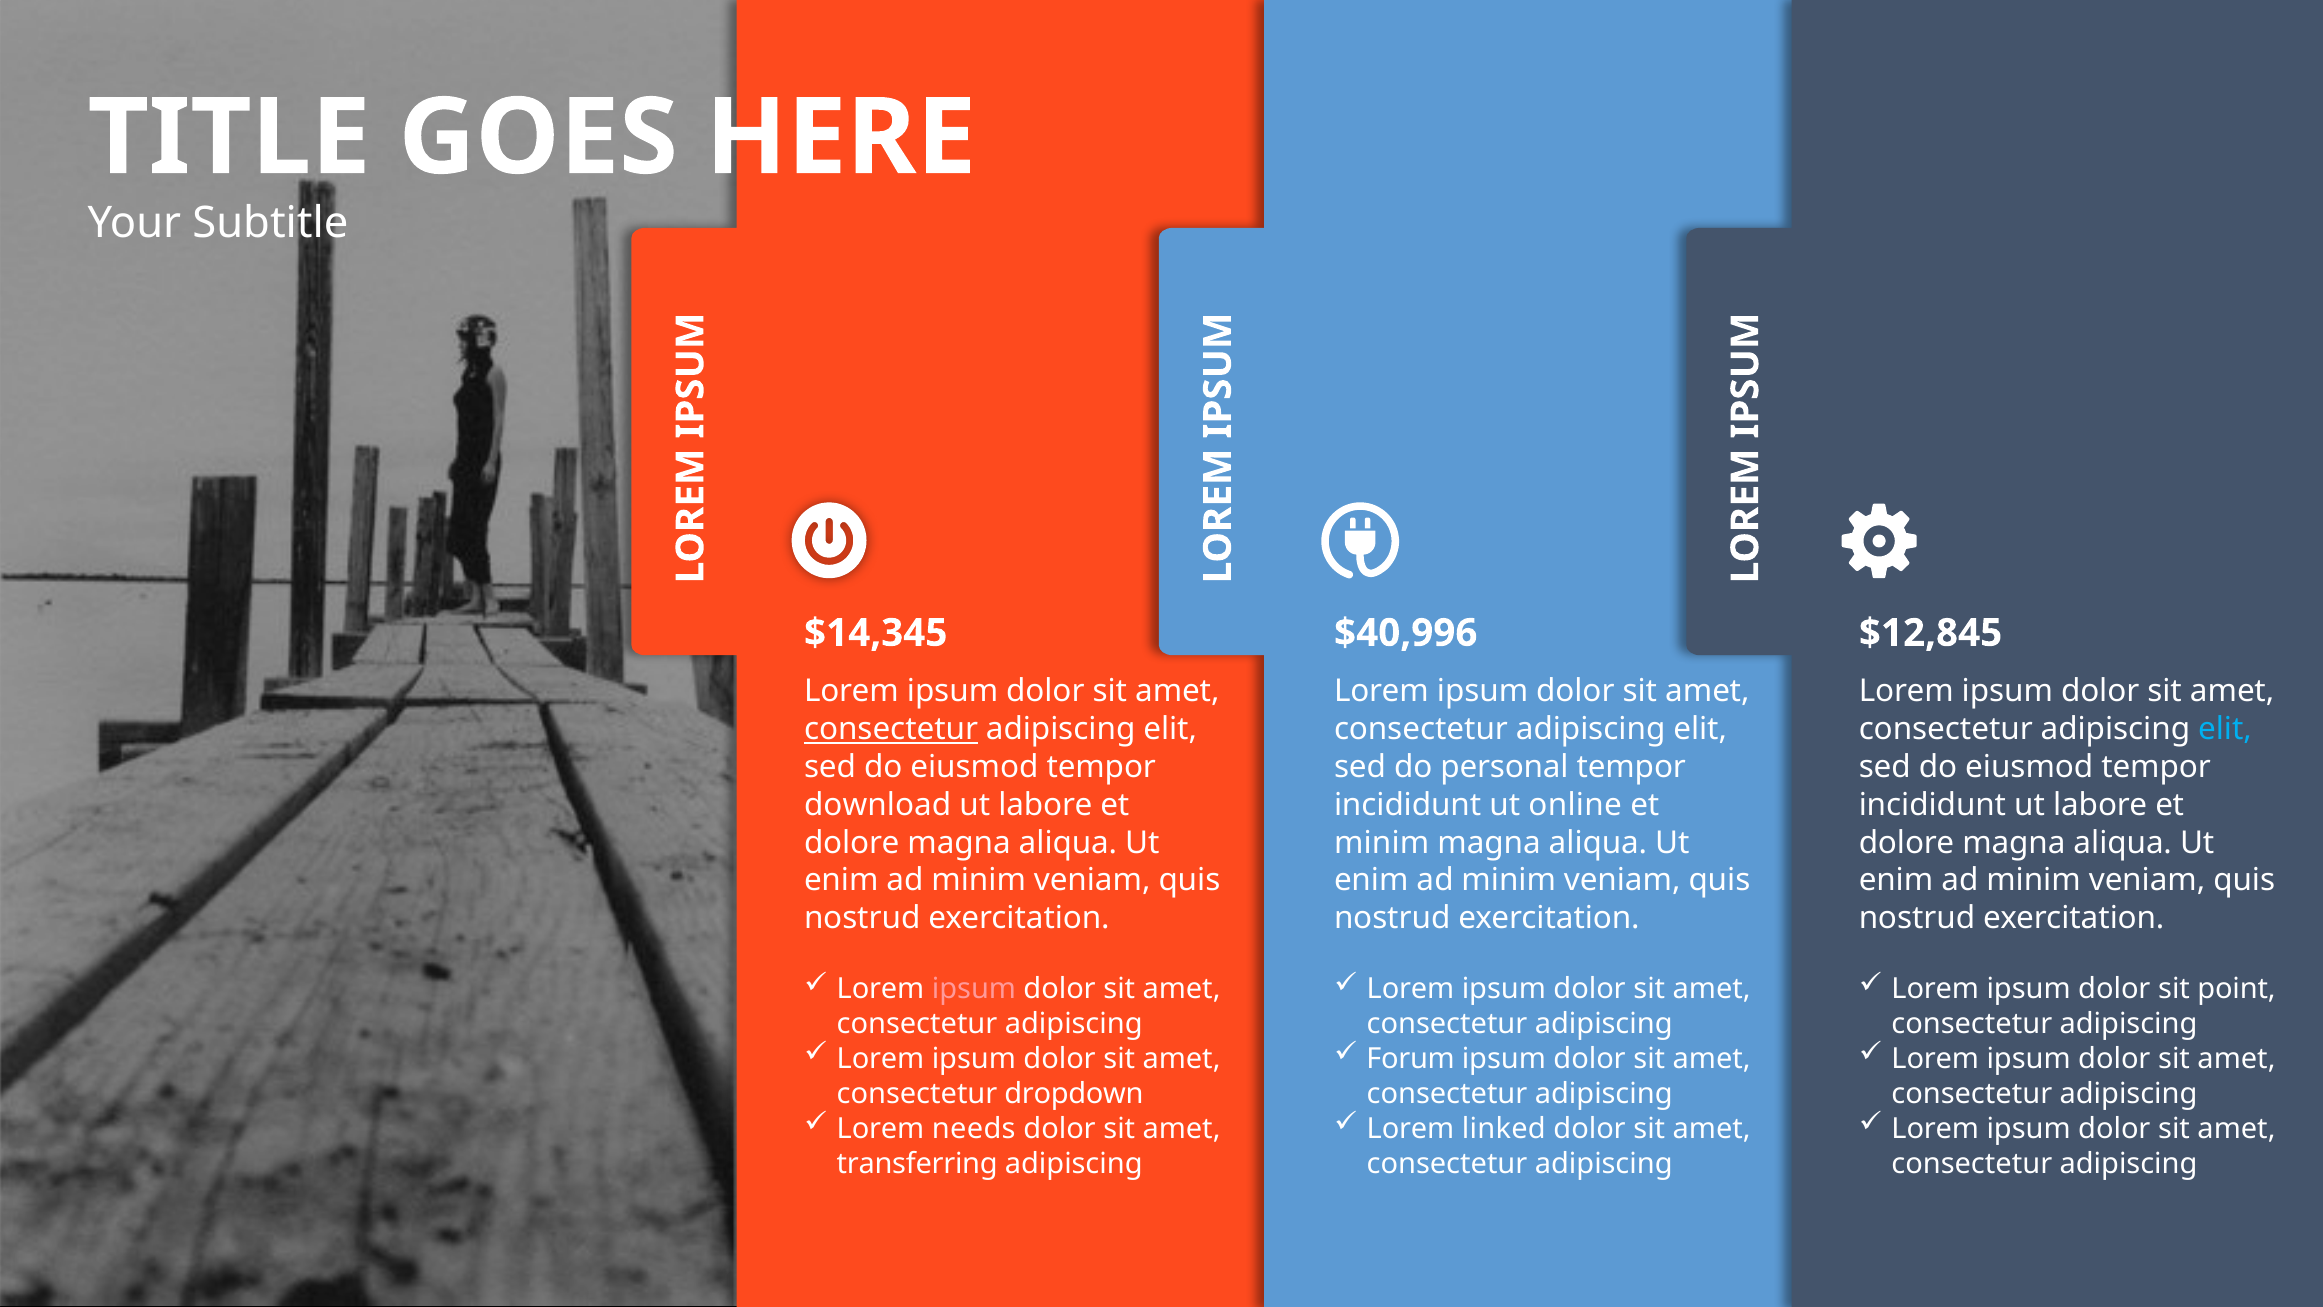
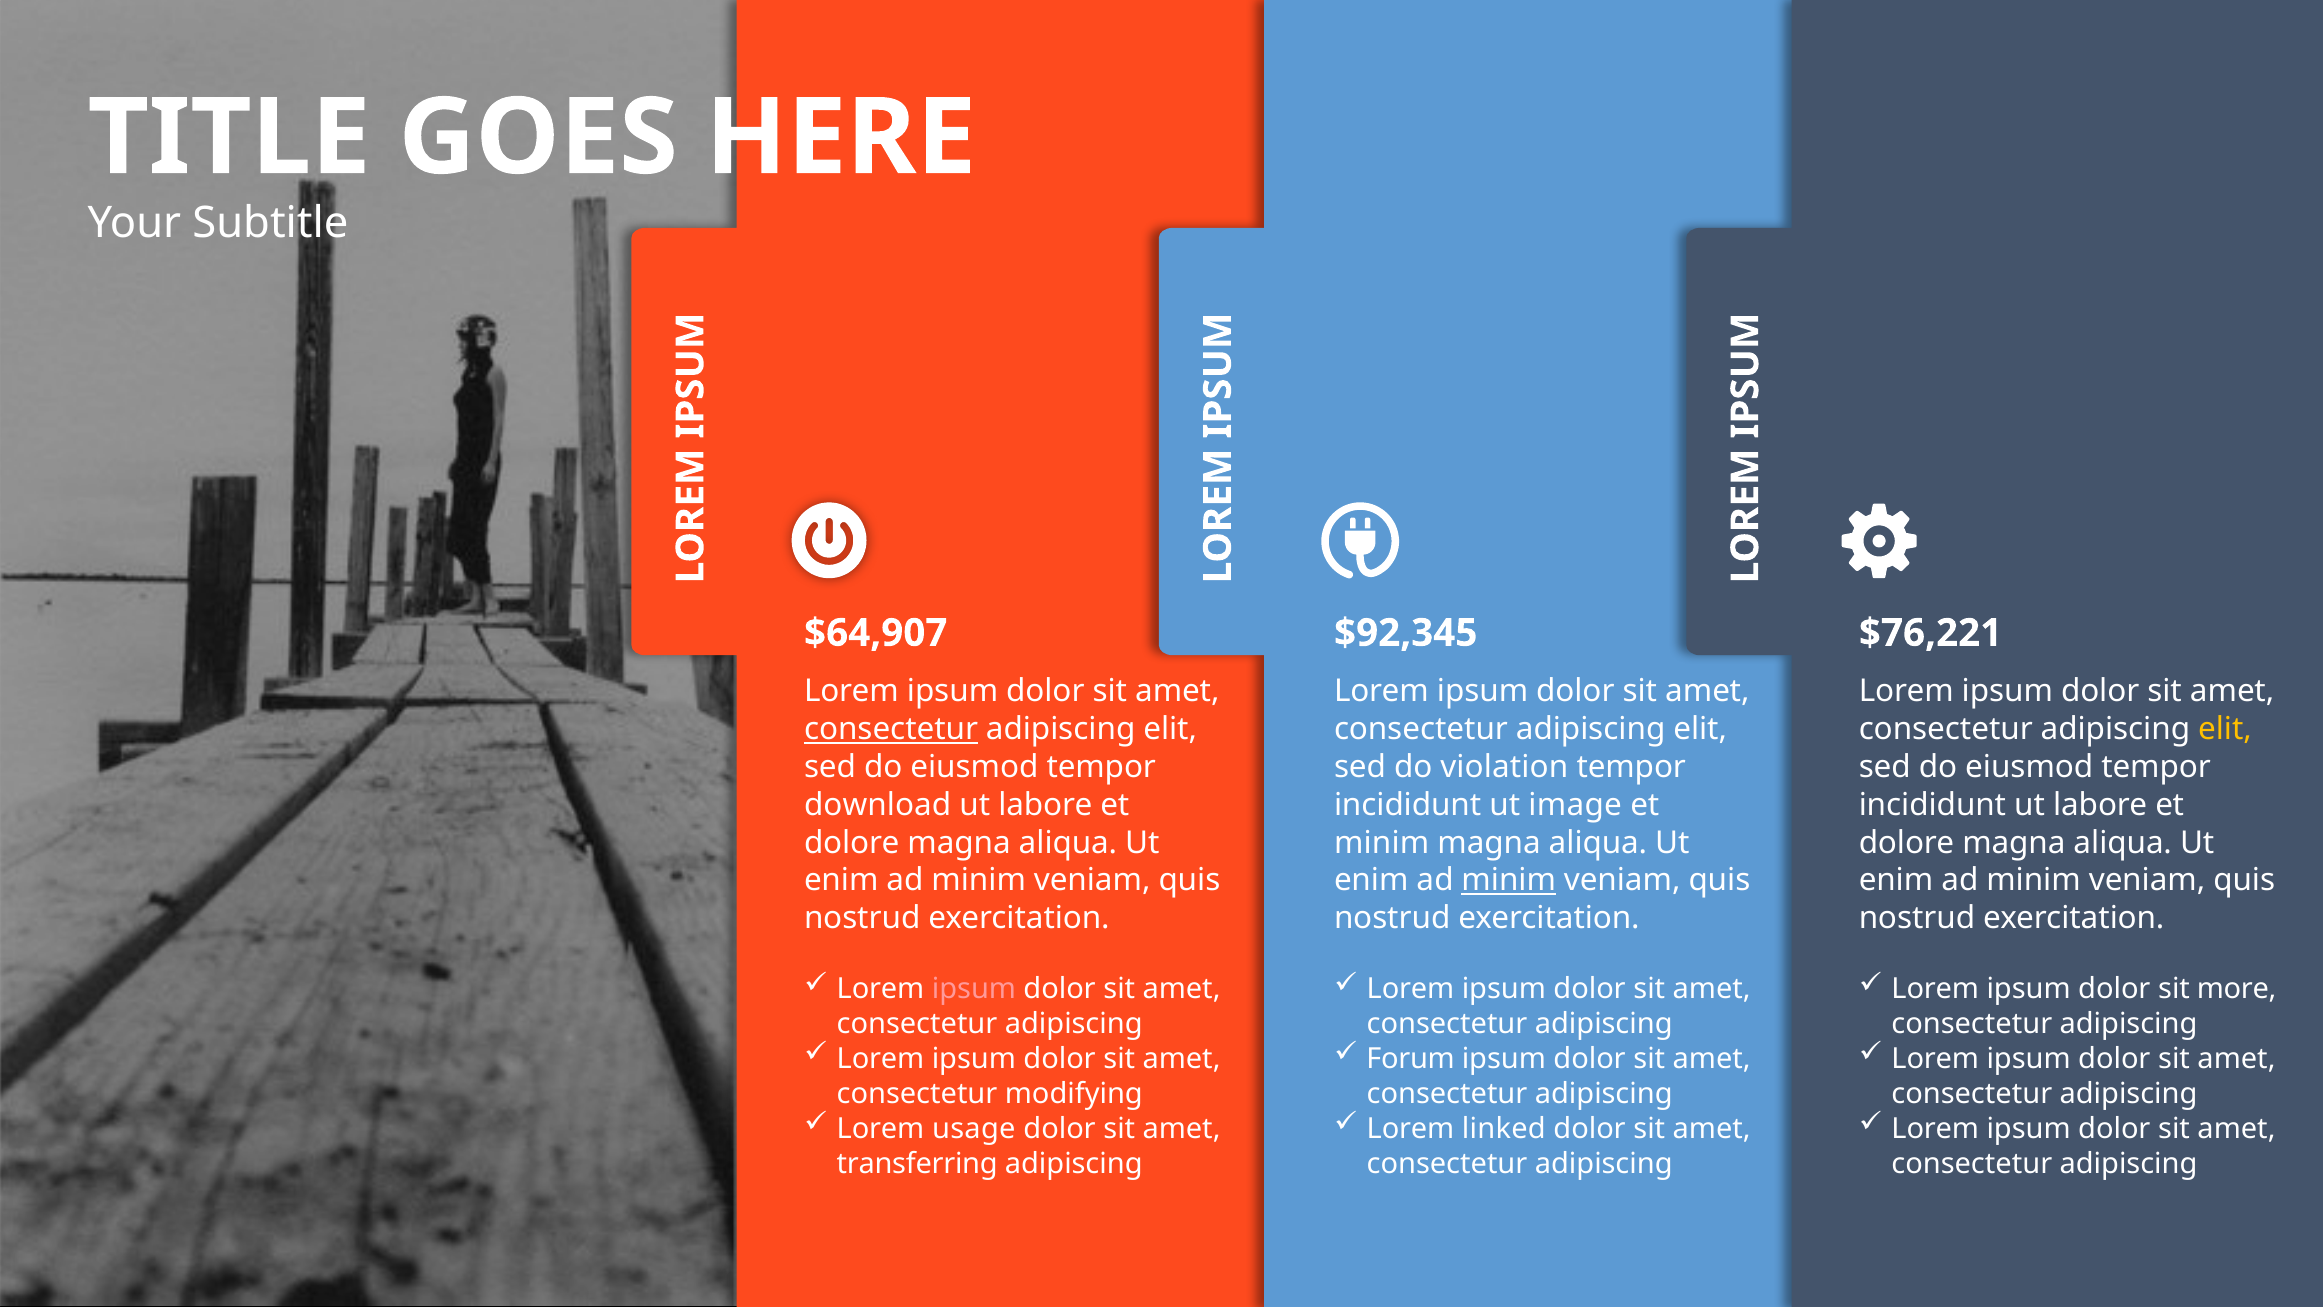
$14,345: $14,345 -> $64,907
$40,996: $40,996 -> $92,345
$12,845: $12,845 -> $76,221
elit at (2225, 729) colour: light blue -> yellow
personal: personal -> violation
online: online -> image
minim at (1509, 880) underline: none -> present
point: point -> more
dropdown: dropdown -> modifying
needs: needs -> usage
